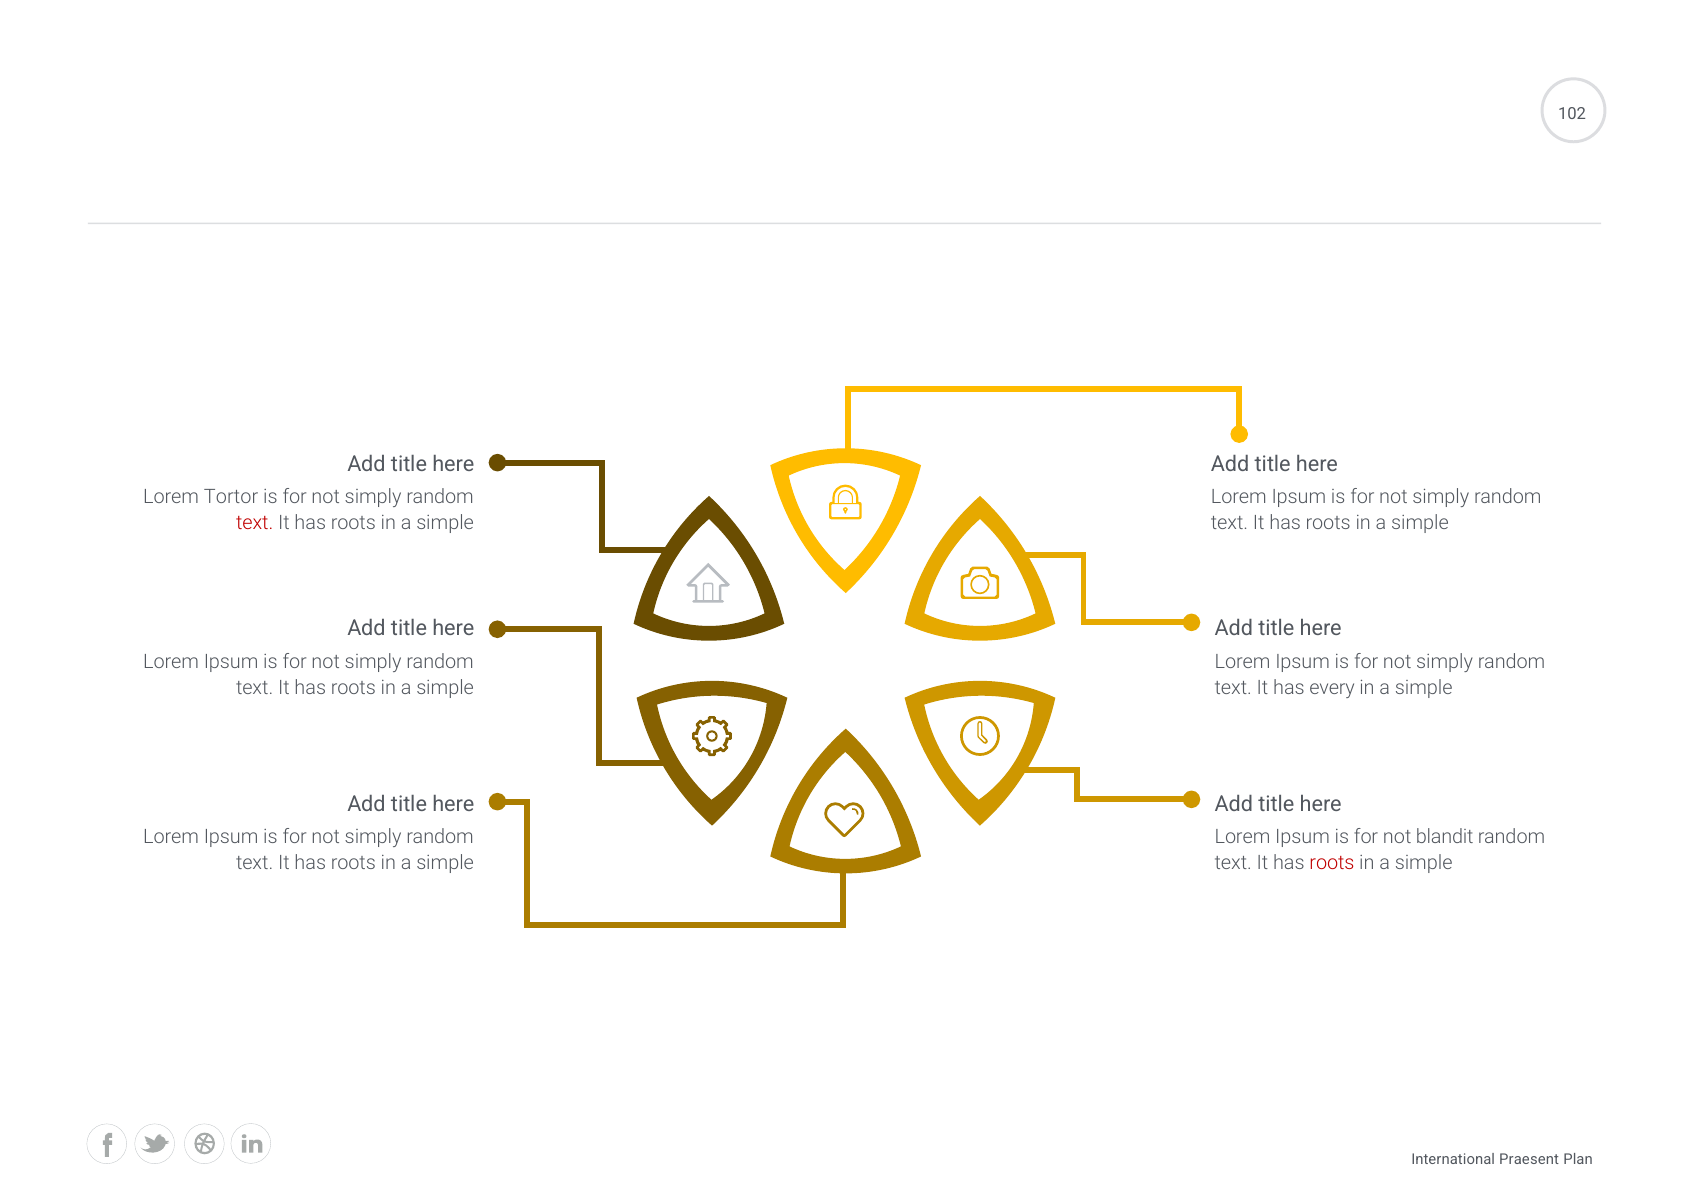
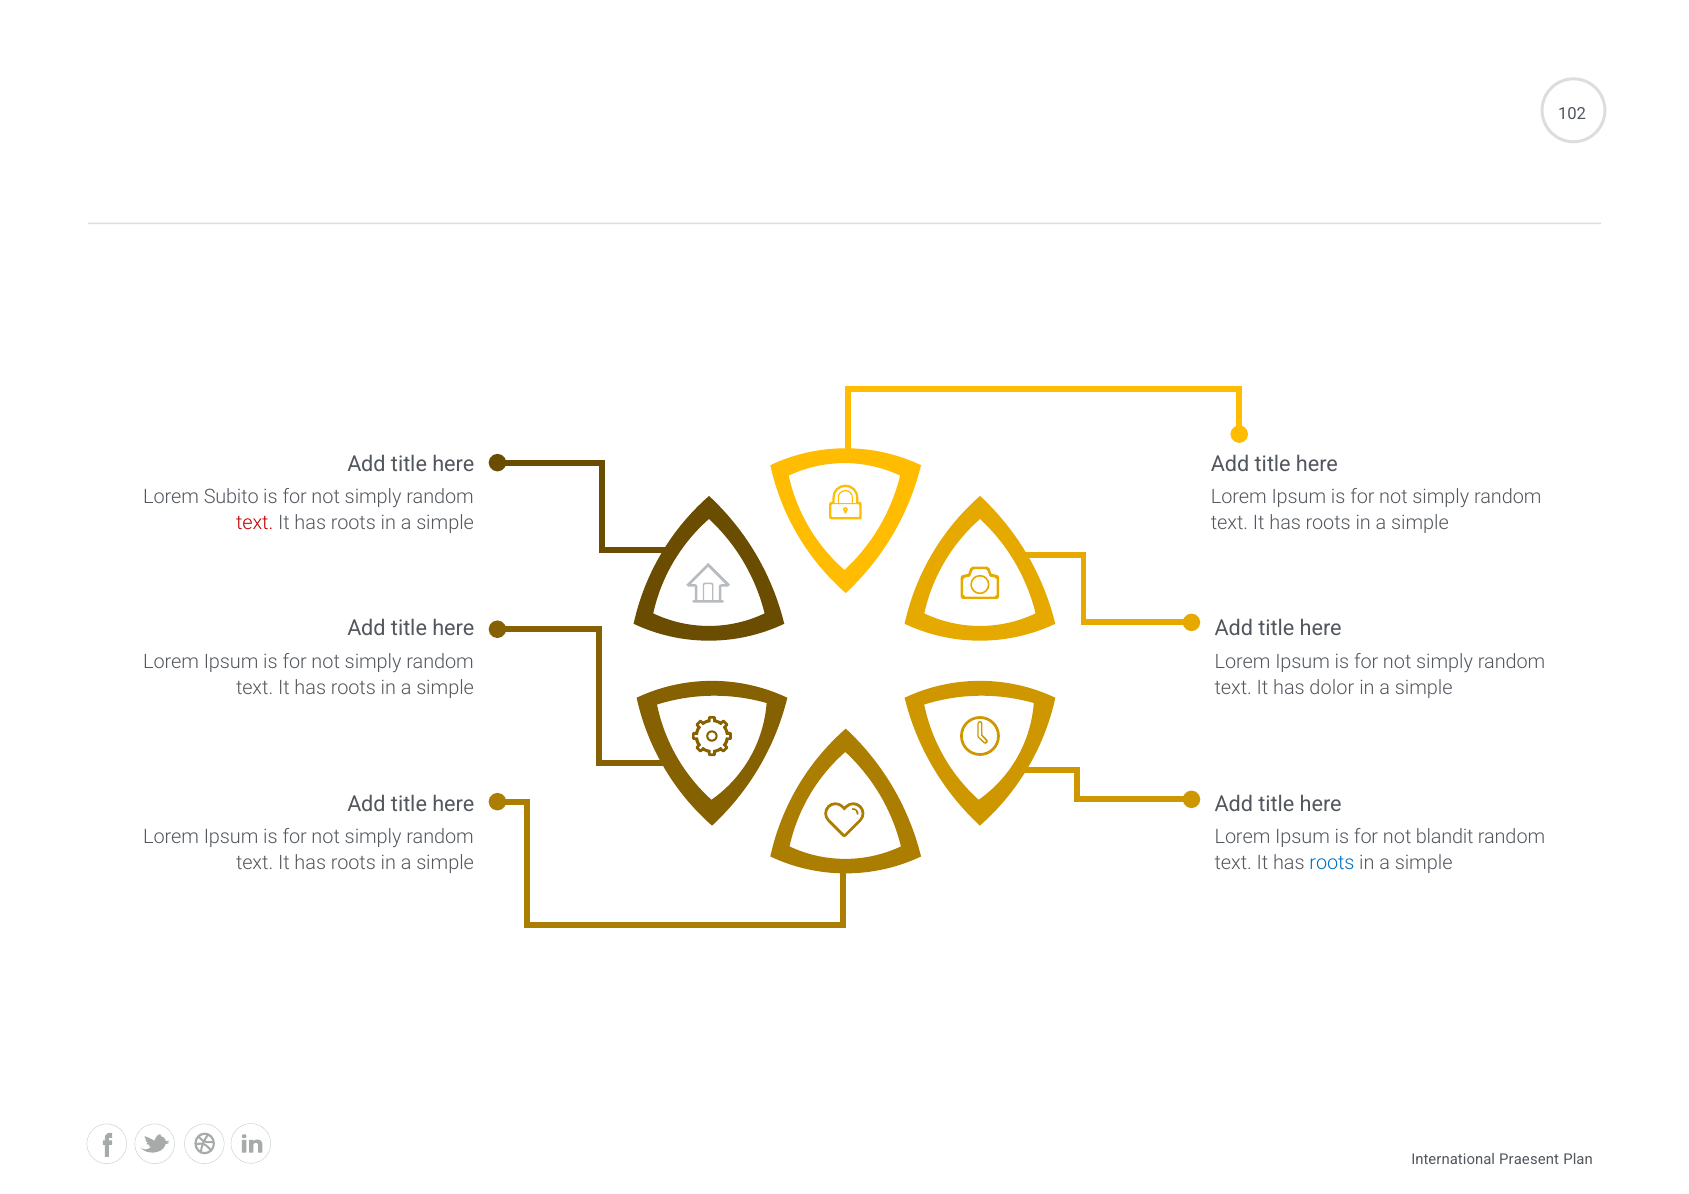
Tortor: Tortor -> Subito
every: every -> dolor
roots at (1332, 863) colour: red -> blue
